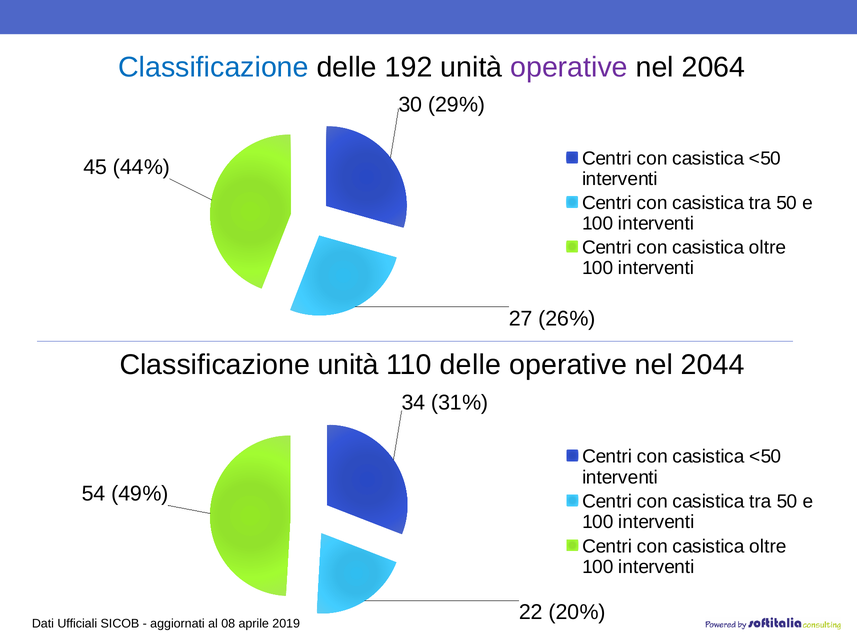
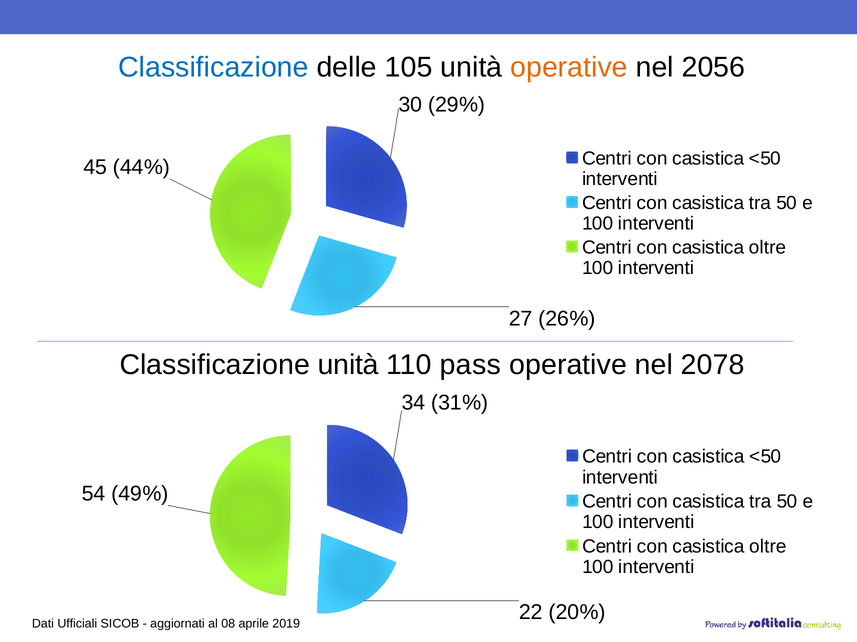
192: 192 -> 105
operative at (569, 67) colour: purple -> orange
2064: 2064 -> 2056
110 delle: delle -> pass
2044: 2044 -> 2078
